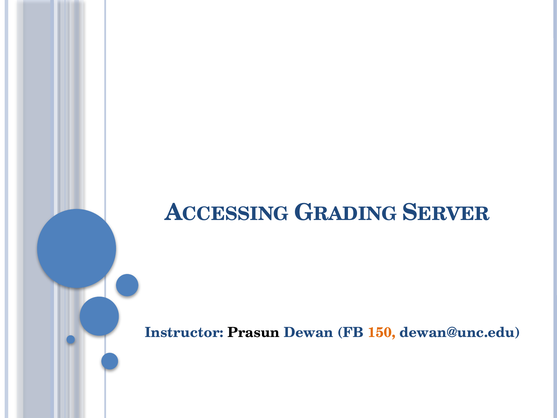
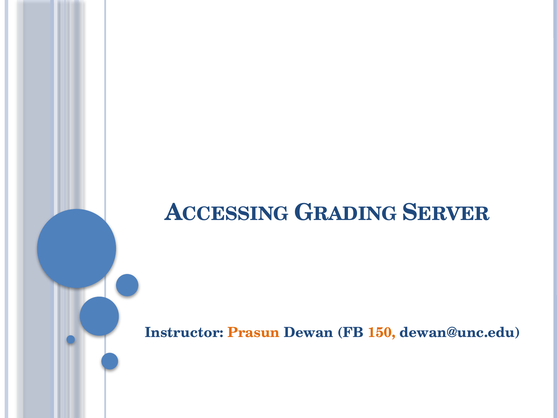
Prasun colour: black -> orange
